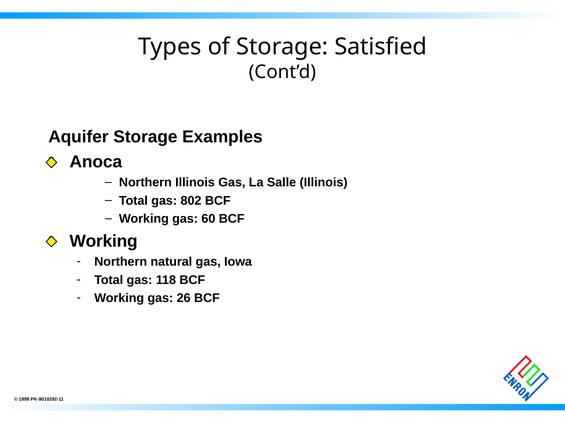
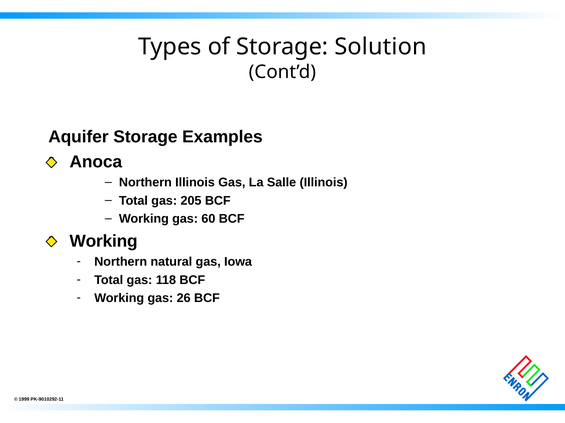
Satisfied: Satisfied -> Solution
802: 802 -> 205
